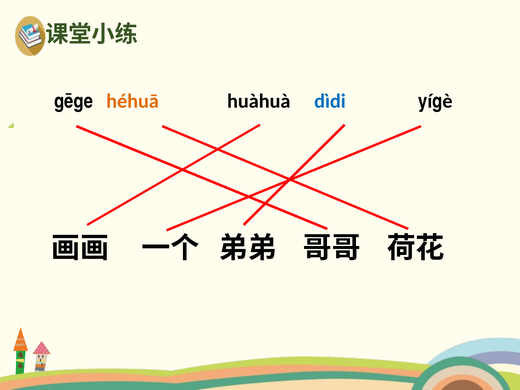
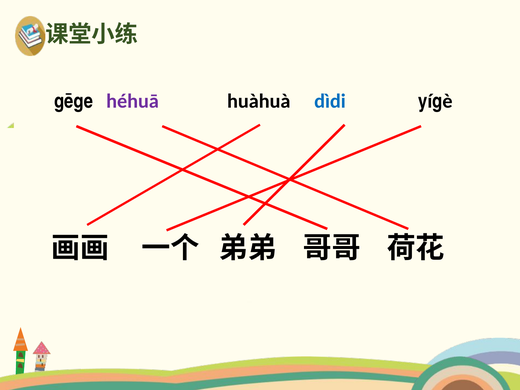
héhuā colour: orange -> purple
